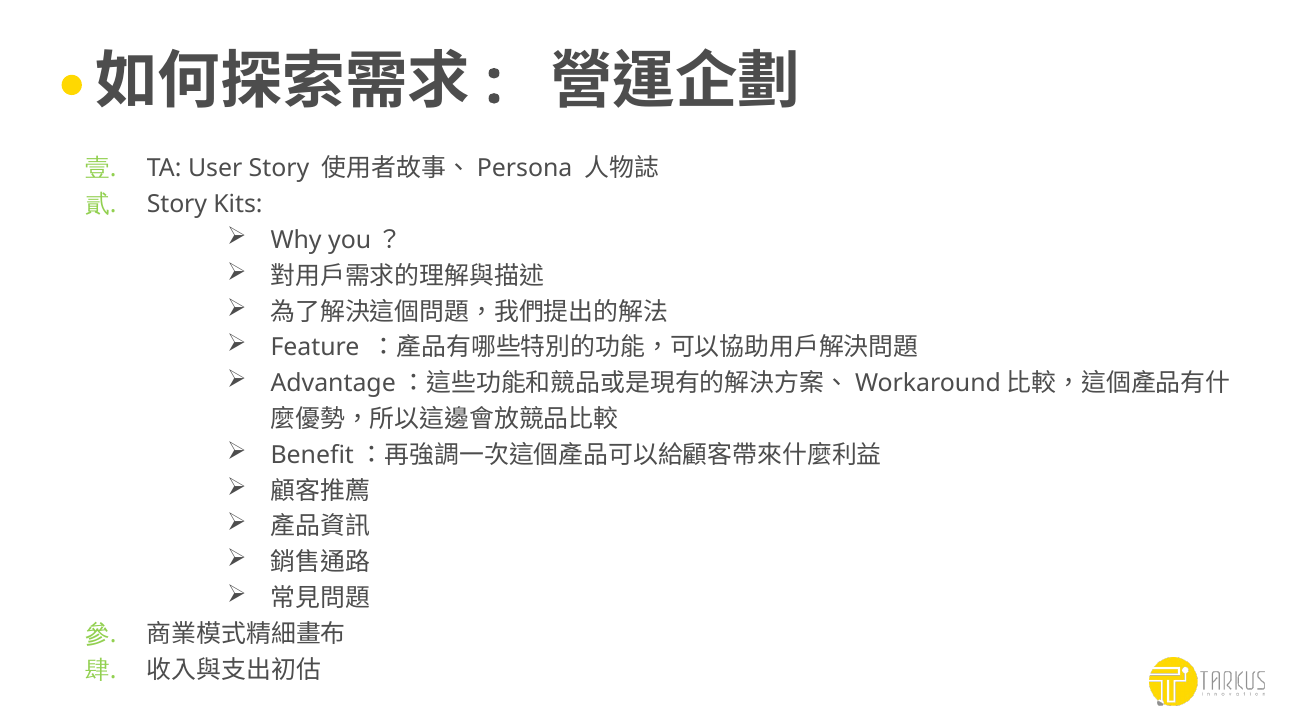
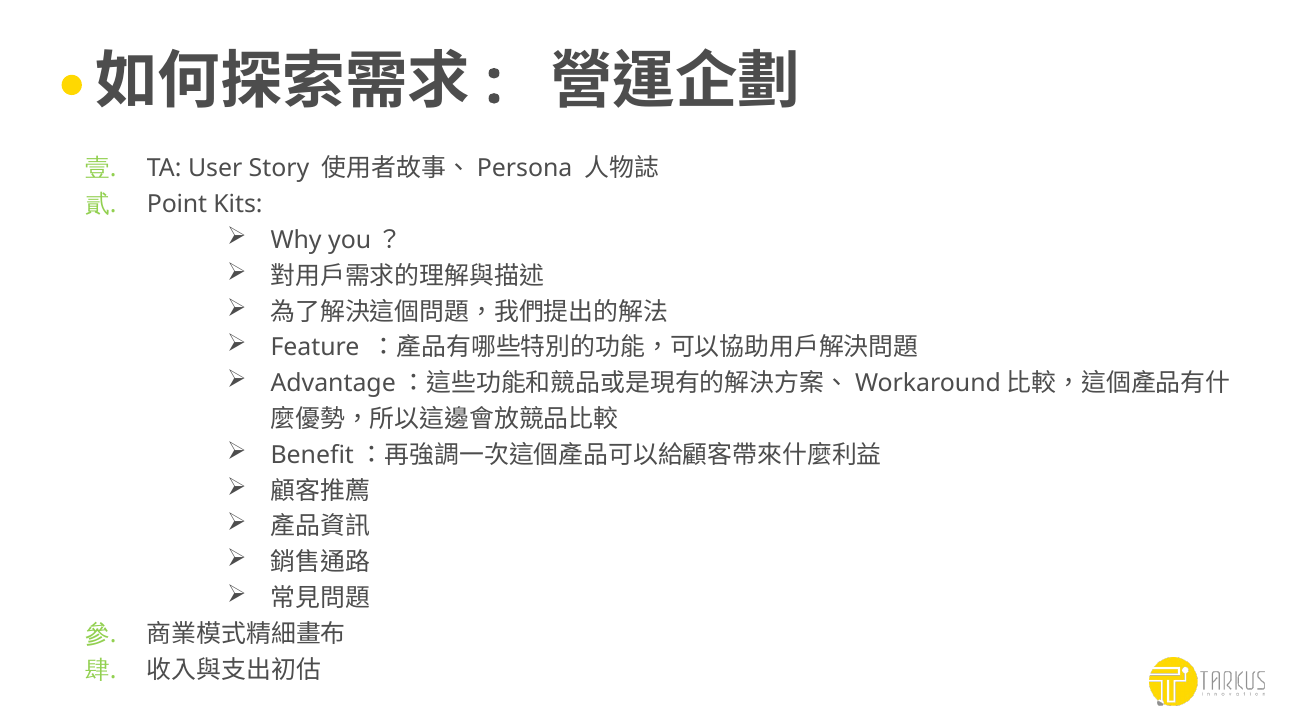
Story at (177, 205): Story -> Point
